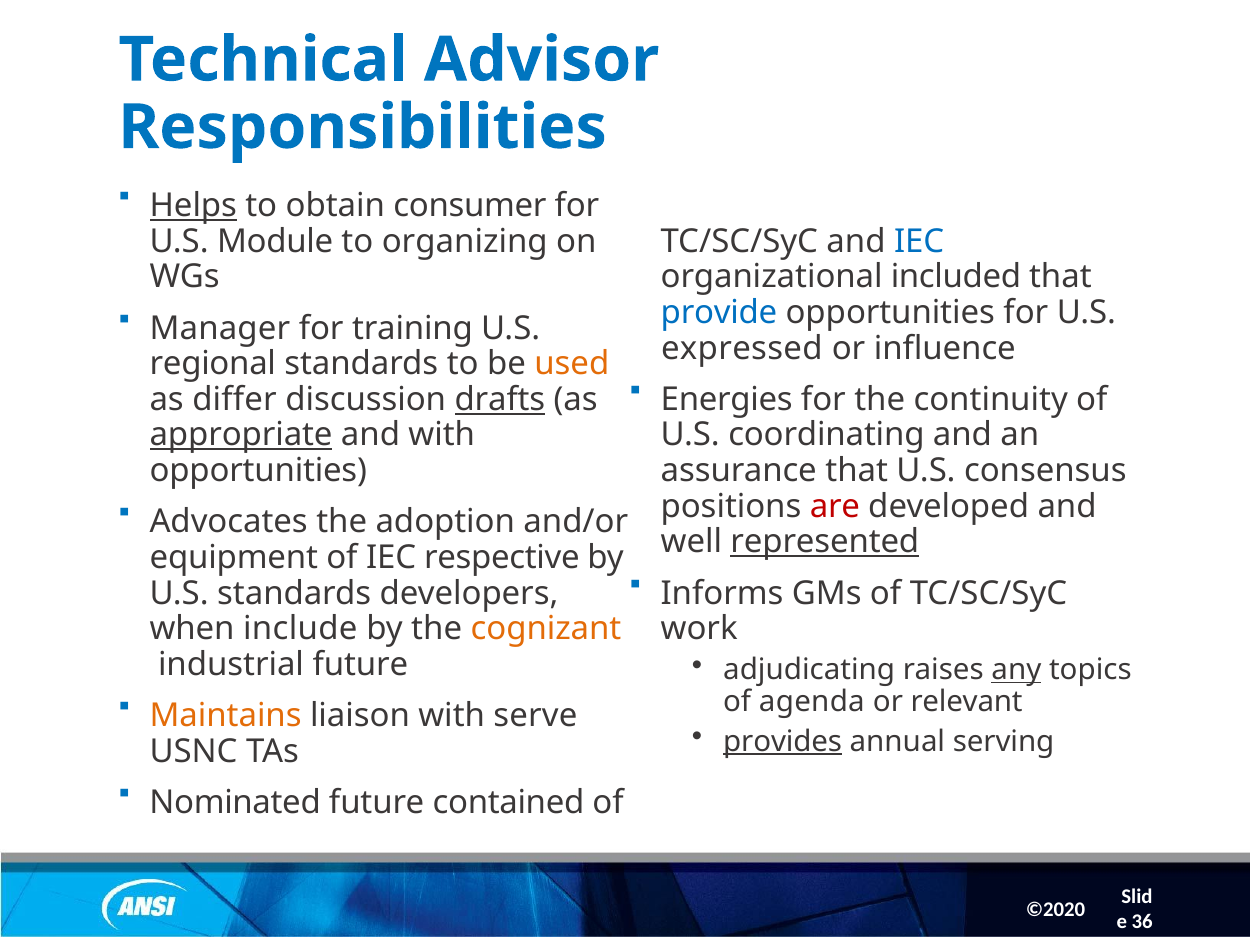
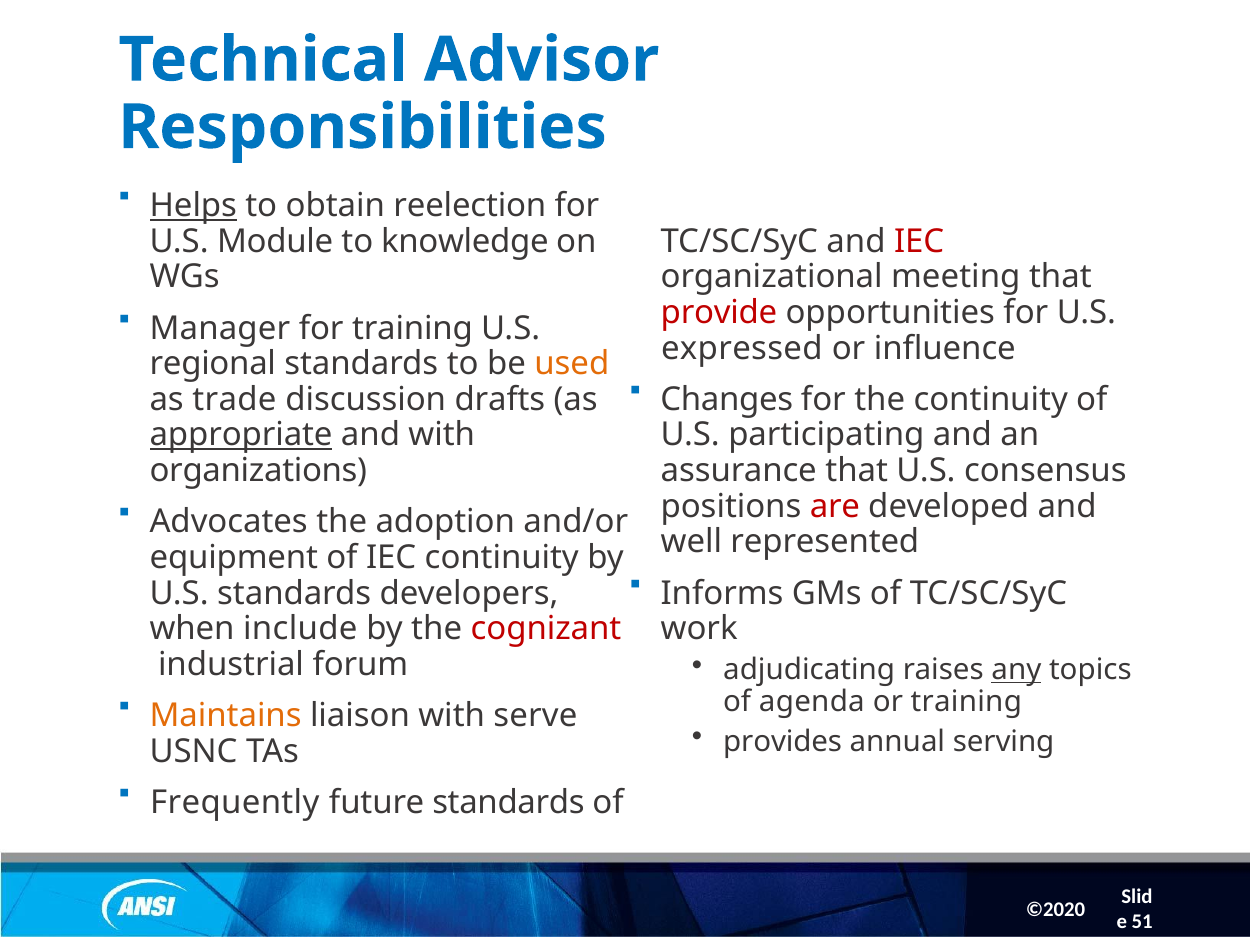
consumer: consumer -> reelection
organizing: organizing -> knowledge
IEC at (919, 242) colour: blue -> red
included: included -> meeting
provide colour: blue -> red
Energies: Energies -> Changes
differ: differ -> trade
drafts underline: present -> none
coordinating: coordinating -> participating
opportunities at (258, 471): opportunities -> organizations
represented underline: present -> none
IEC respective: respective -> continuity
cognizant colour: orange -> red
industrial future: future -> forum
or relevant: relevant -> training
provides underline: present -> none
Nominated: Nominated -> Frequently
future contained: contained -> standards
36: 36 -> 51
